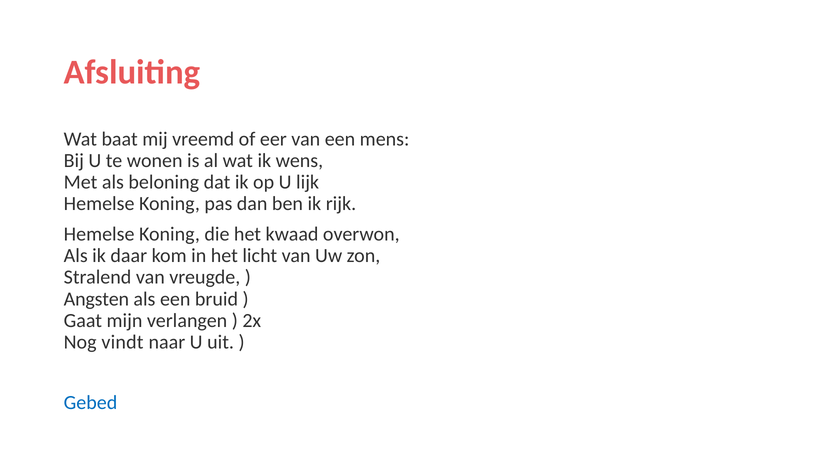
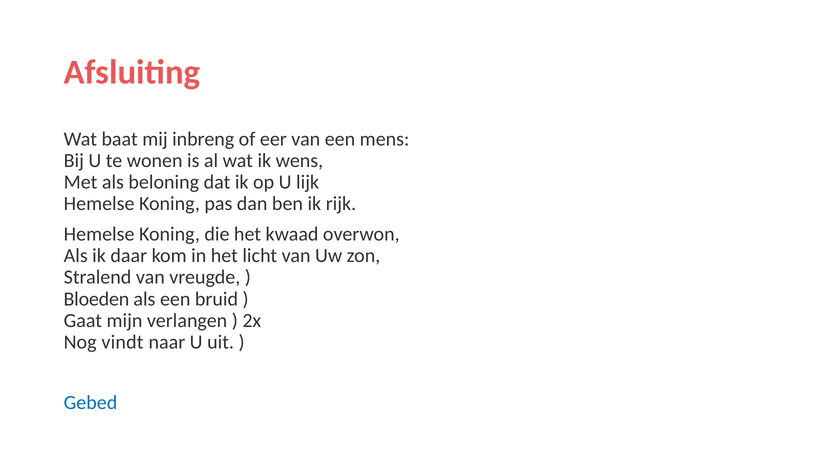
vreemd: vreemd -> inbreng
Angsten: Angsten -> Bloeden
